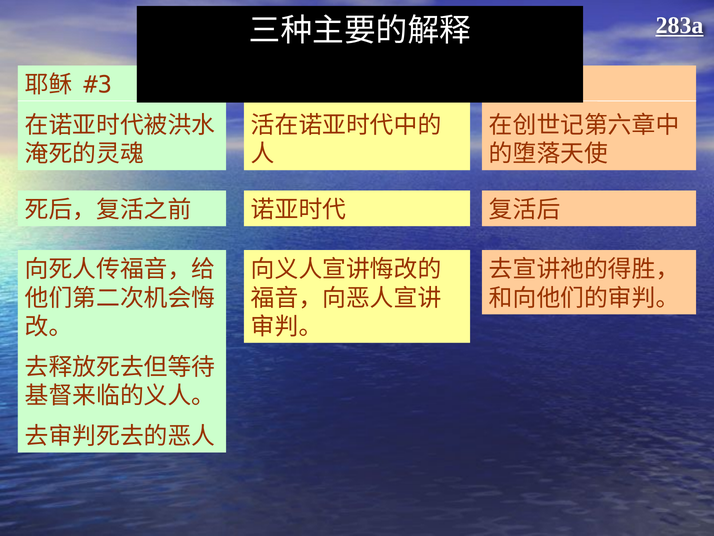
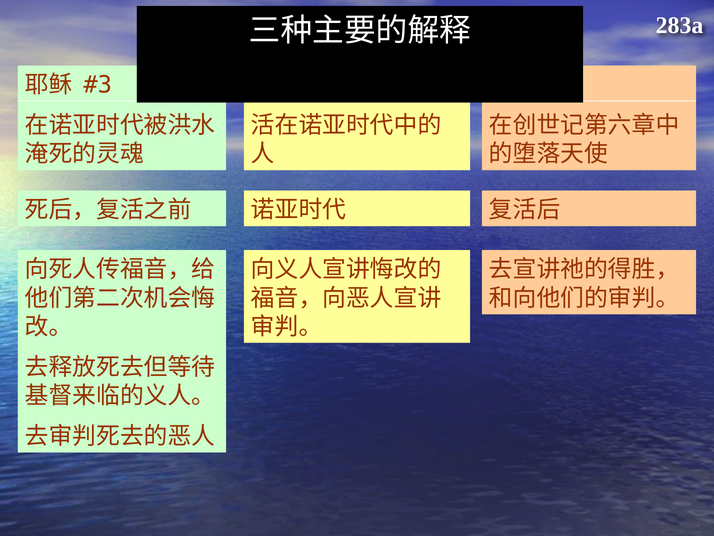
283a underline: present -> none
